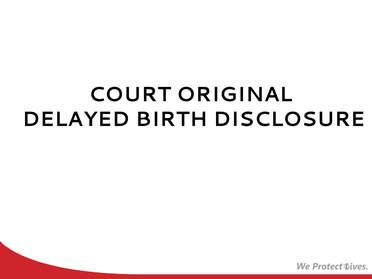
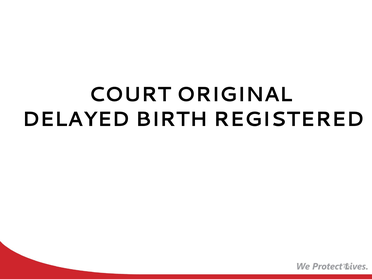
DISCLOSURE: DISCLOSURE -> REGISTERED
